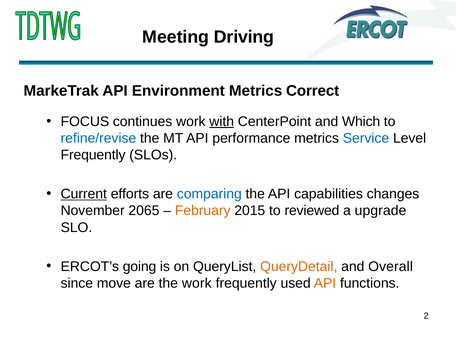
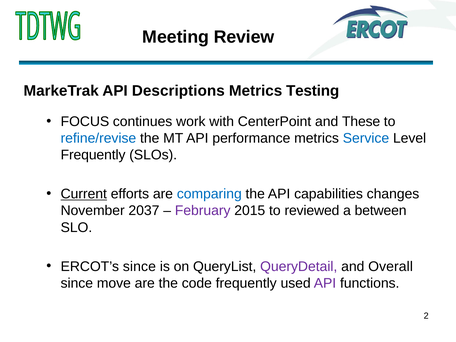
Driving: Driving -> Review
Environment: Environment -> Descriptions
Correct: Correct -> Testing
with underline: present -> none
Which: Which -> These
2065: 2065 -> 2037
February colour: orange -> purple
upgrade: upgrade -> between
ERCOT’s going: going -> since
QueryDetail colour: orange -> purple
the work: work -> code
API at (325, 283) colour: orange -> purple
